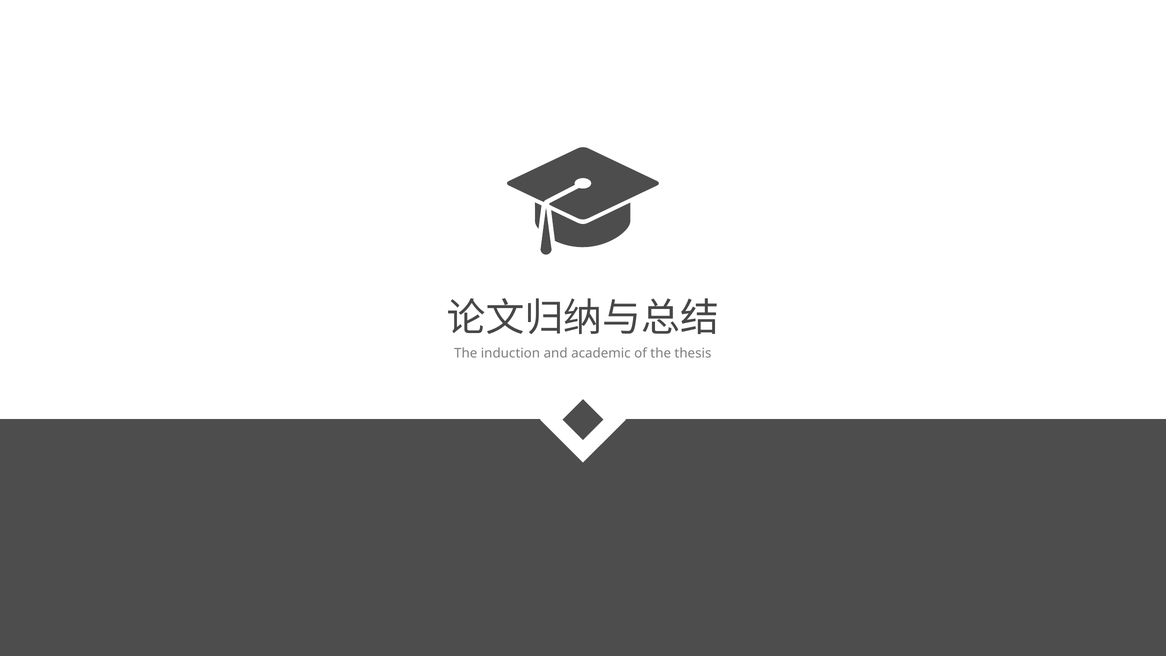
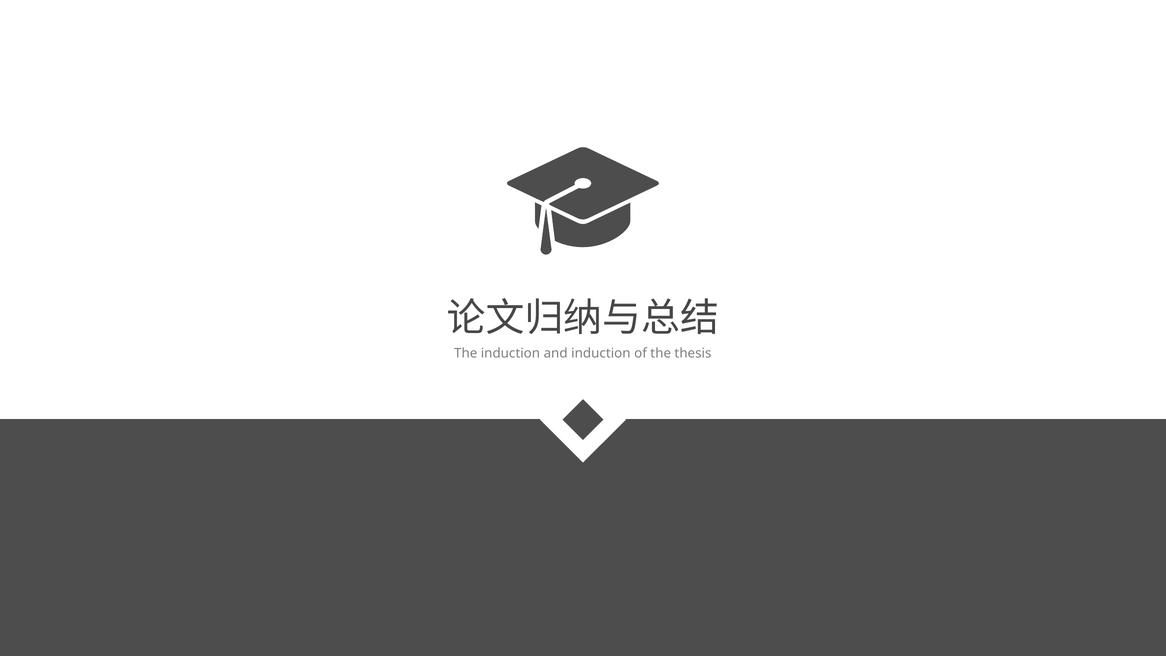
and academic: academic -> induction
